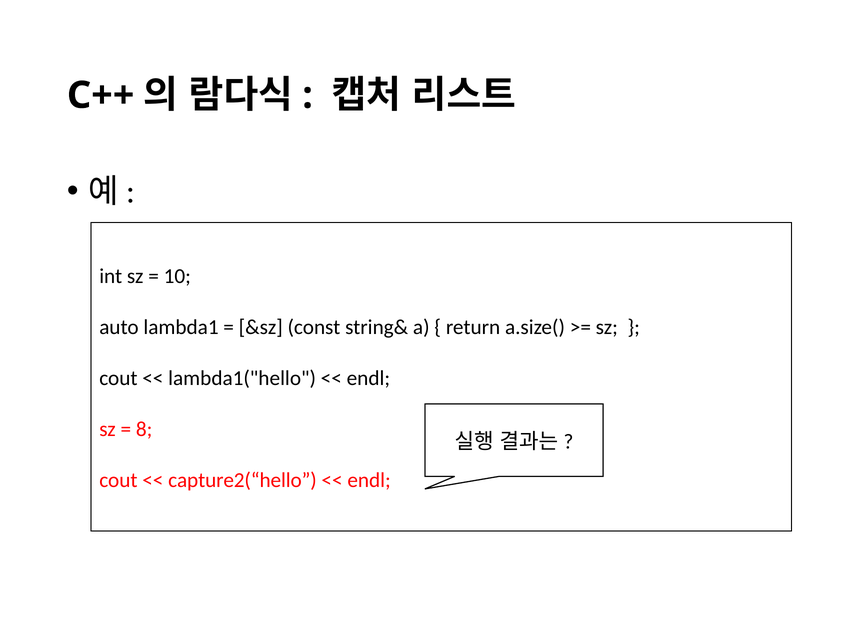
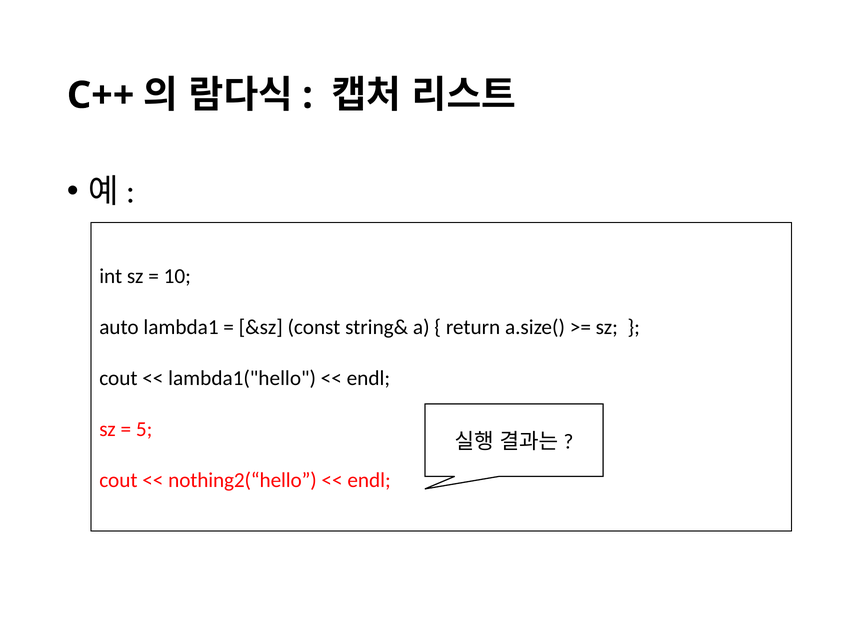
8: 8 -> 5
capture2(“hello: capture2(“hello -> nothing2(“hello
